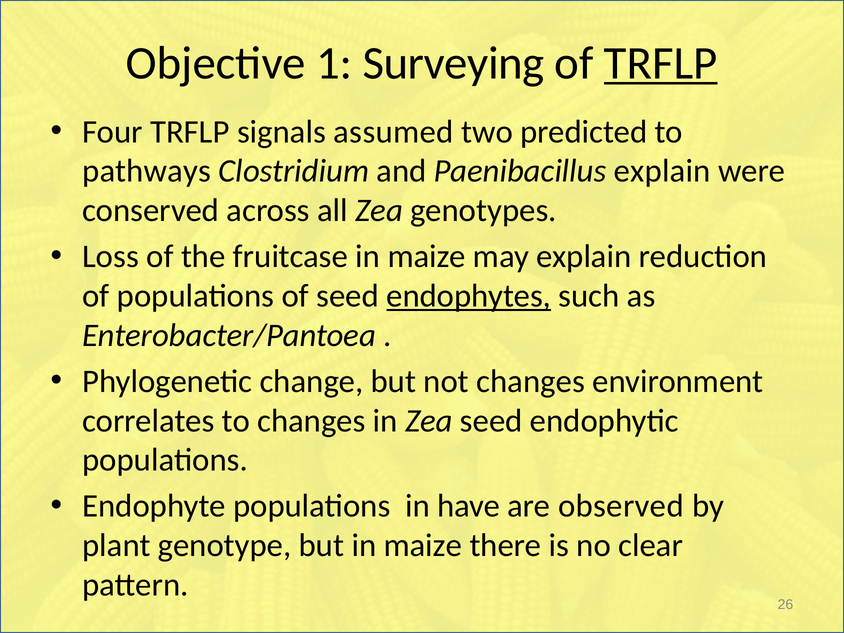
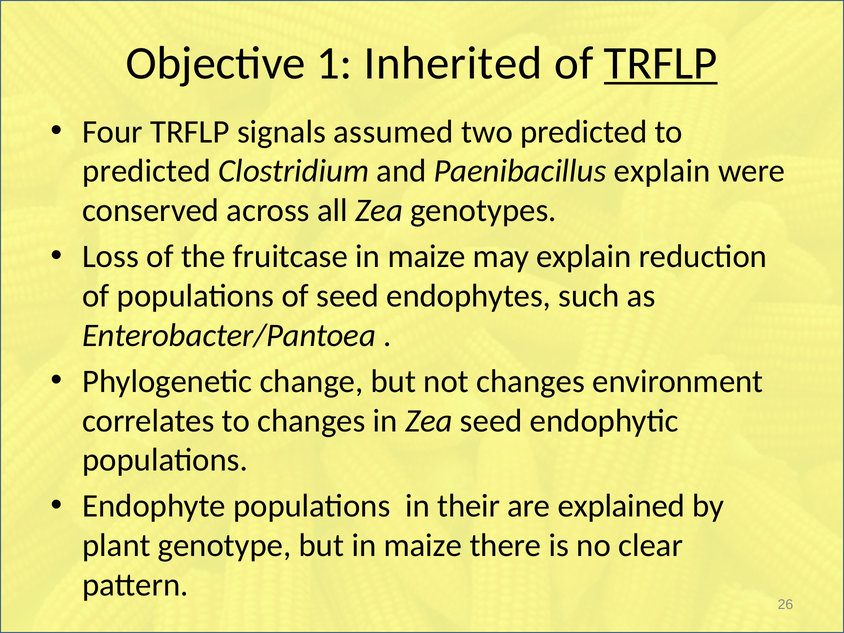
Surveying: Surveying -> Inherited
pathways at (147, 171): pathways -> predicted
endophytes underline: present -> none
have: have -> their
observed: observed -> explained
